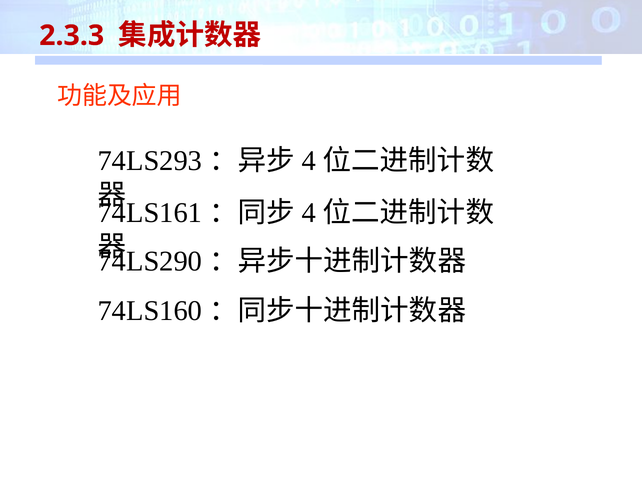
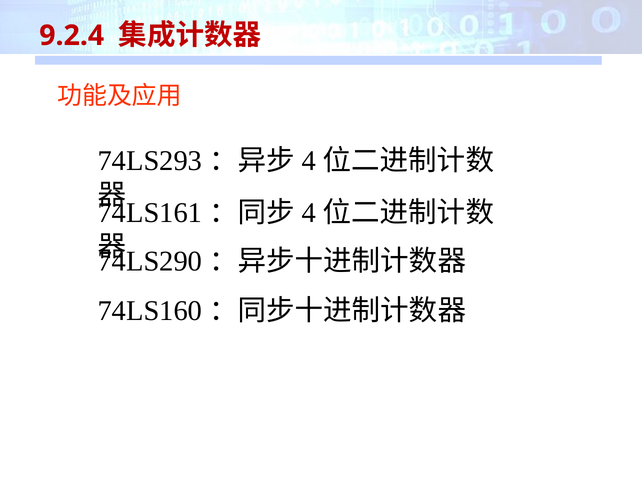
2.3.3: 2.3.3 -> 9.2.4
